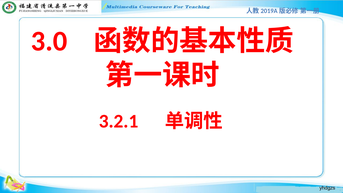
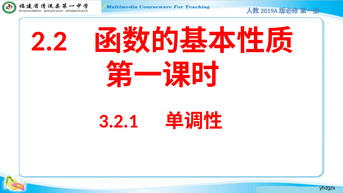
3.0: 3.0 -> 2.2
